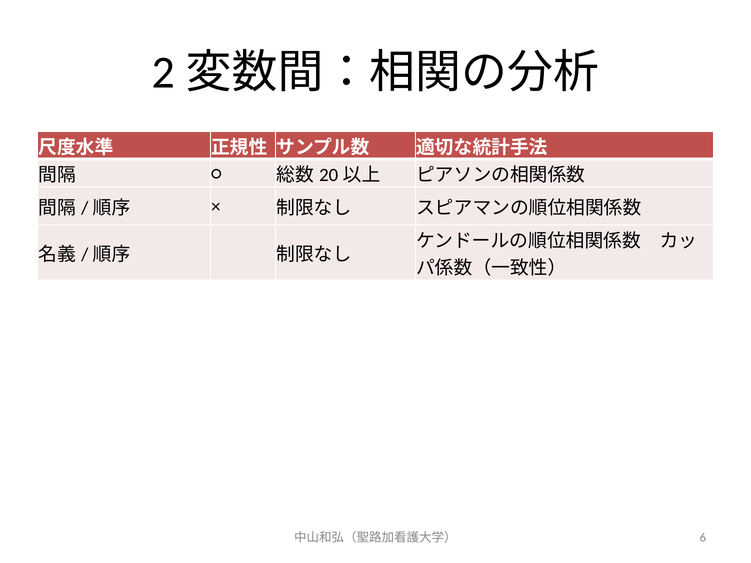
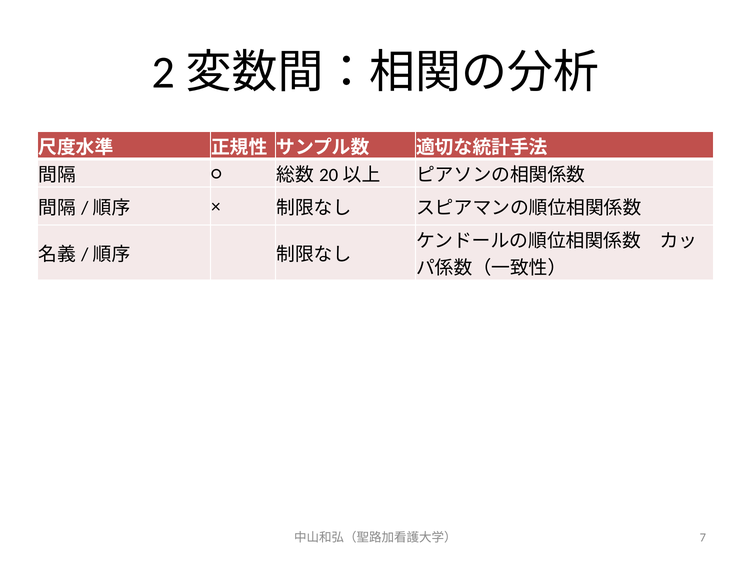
6: 6 -> 7
